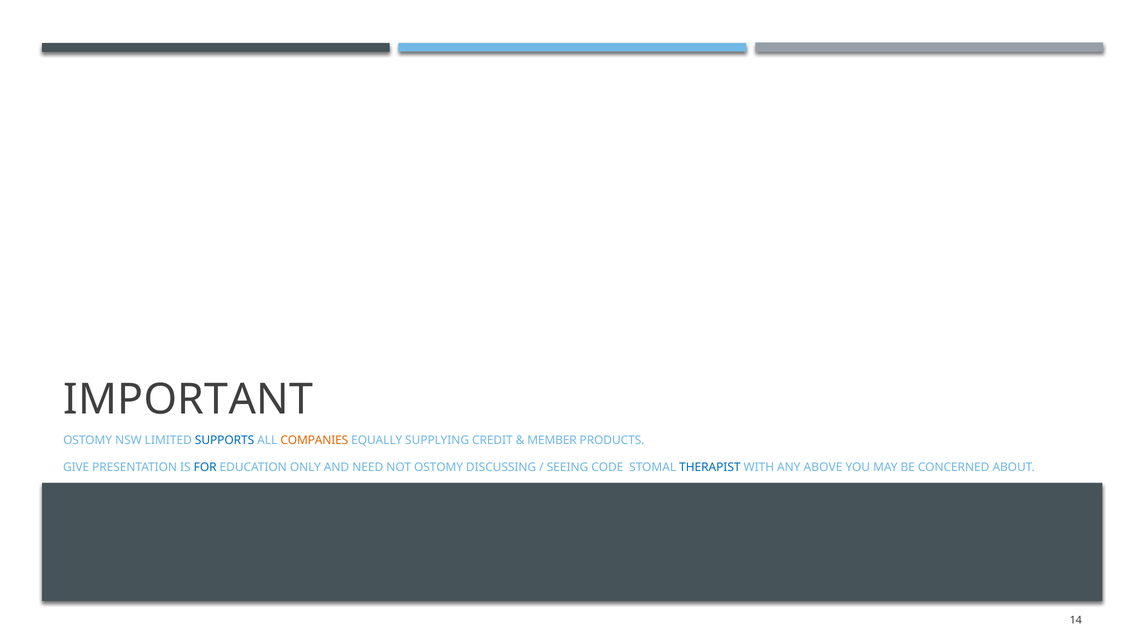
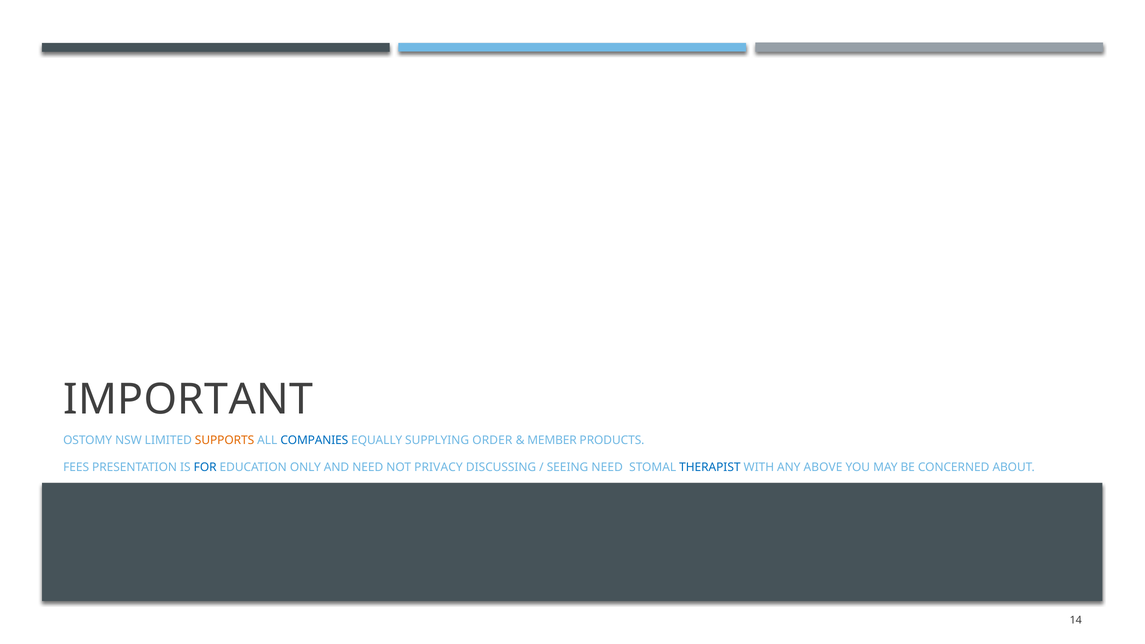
SUPPORTS colour: blue -> orange
COMPANIES colour: orange -> blue
CREDIT: CREDIT -> ORDER
GIVE: GIVE -> FEES
NOT OSTOMY: OSTOMY -> PRIVACY
SEEING CODE: CODE -> NEED
